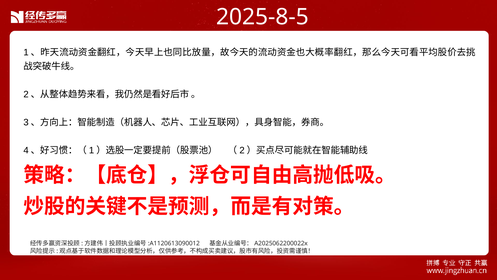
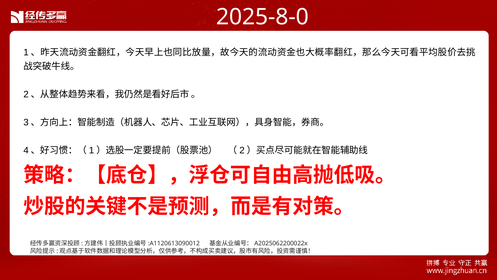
2025-8-5: 2025-8-5 -> 2025-8-0
